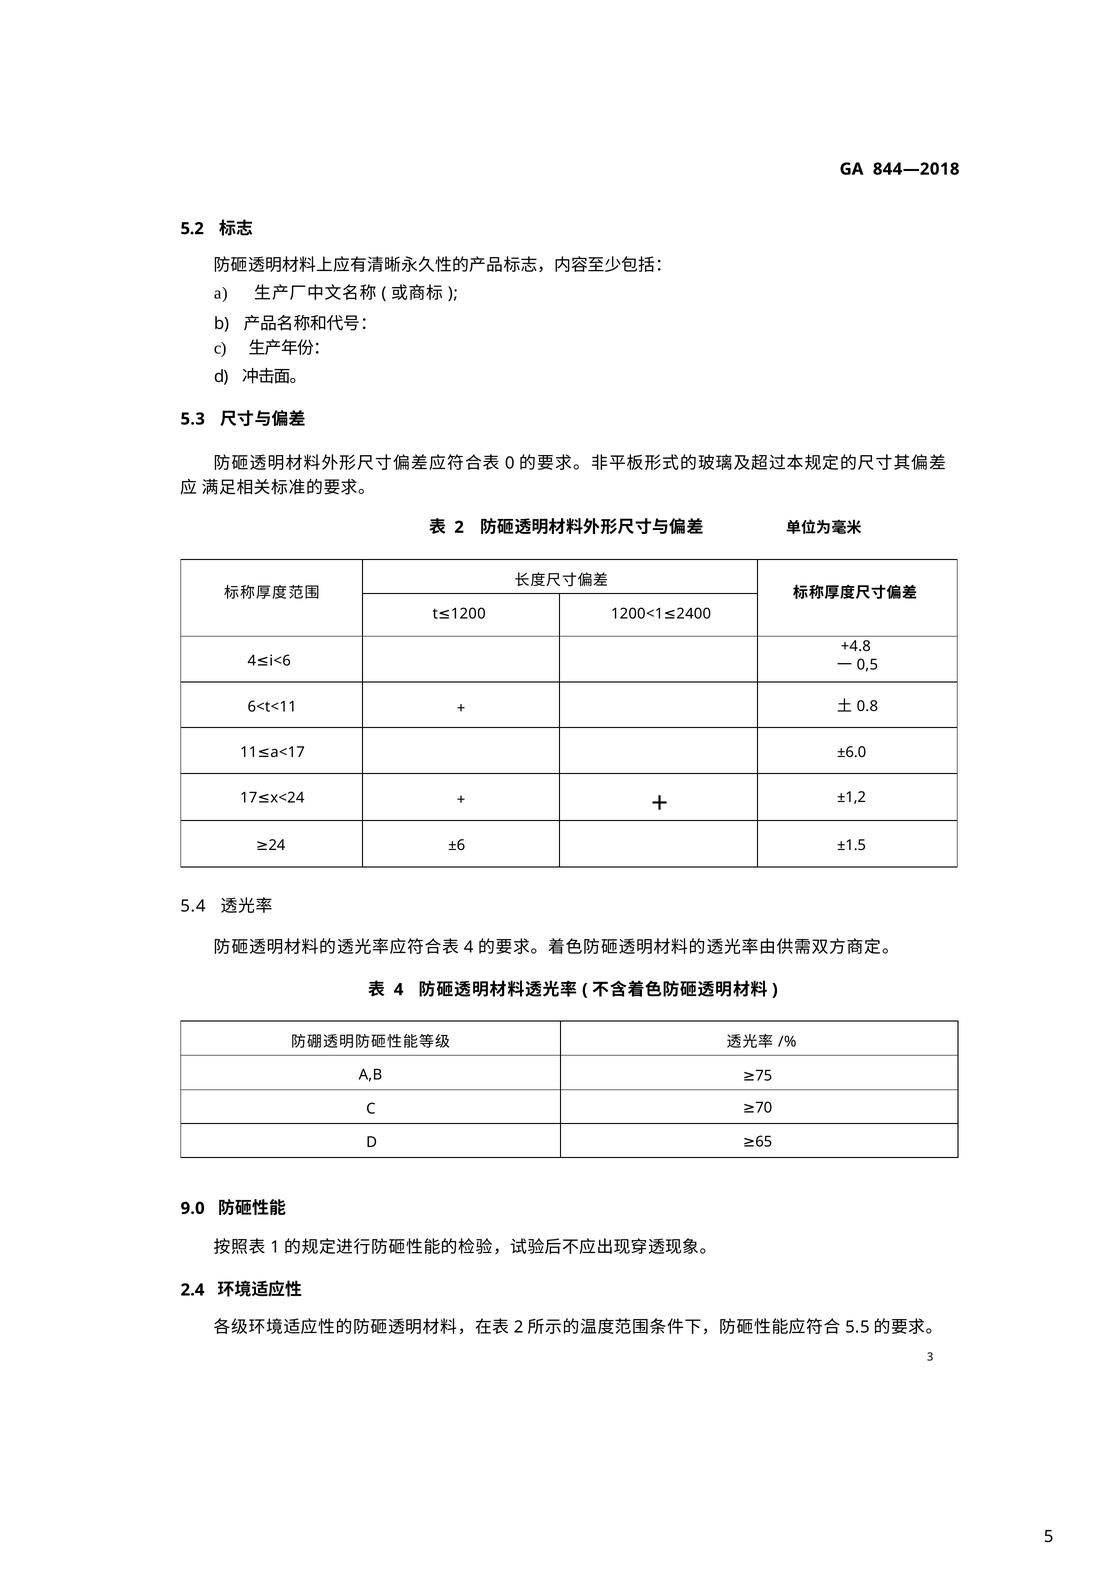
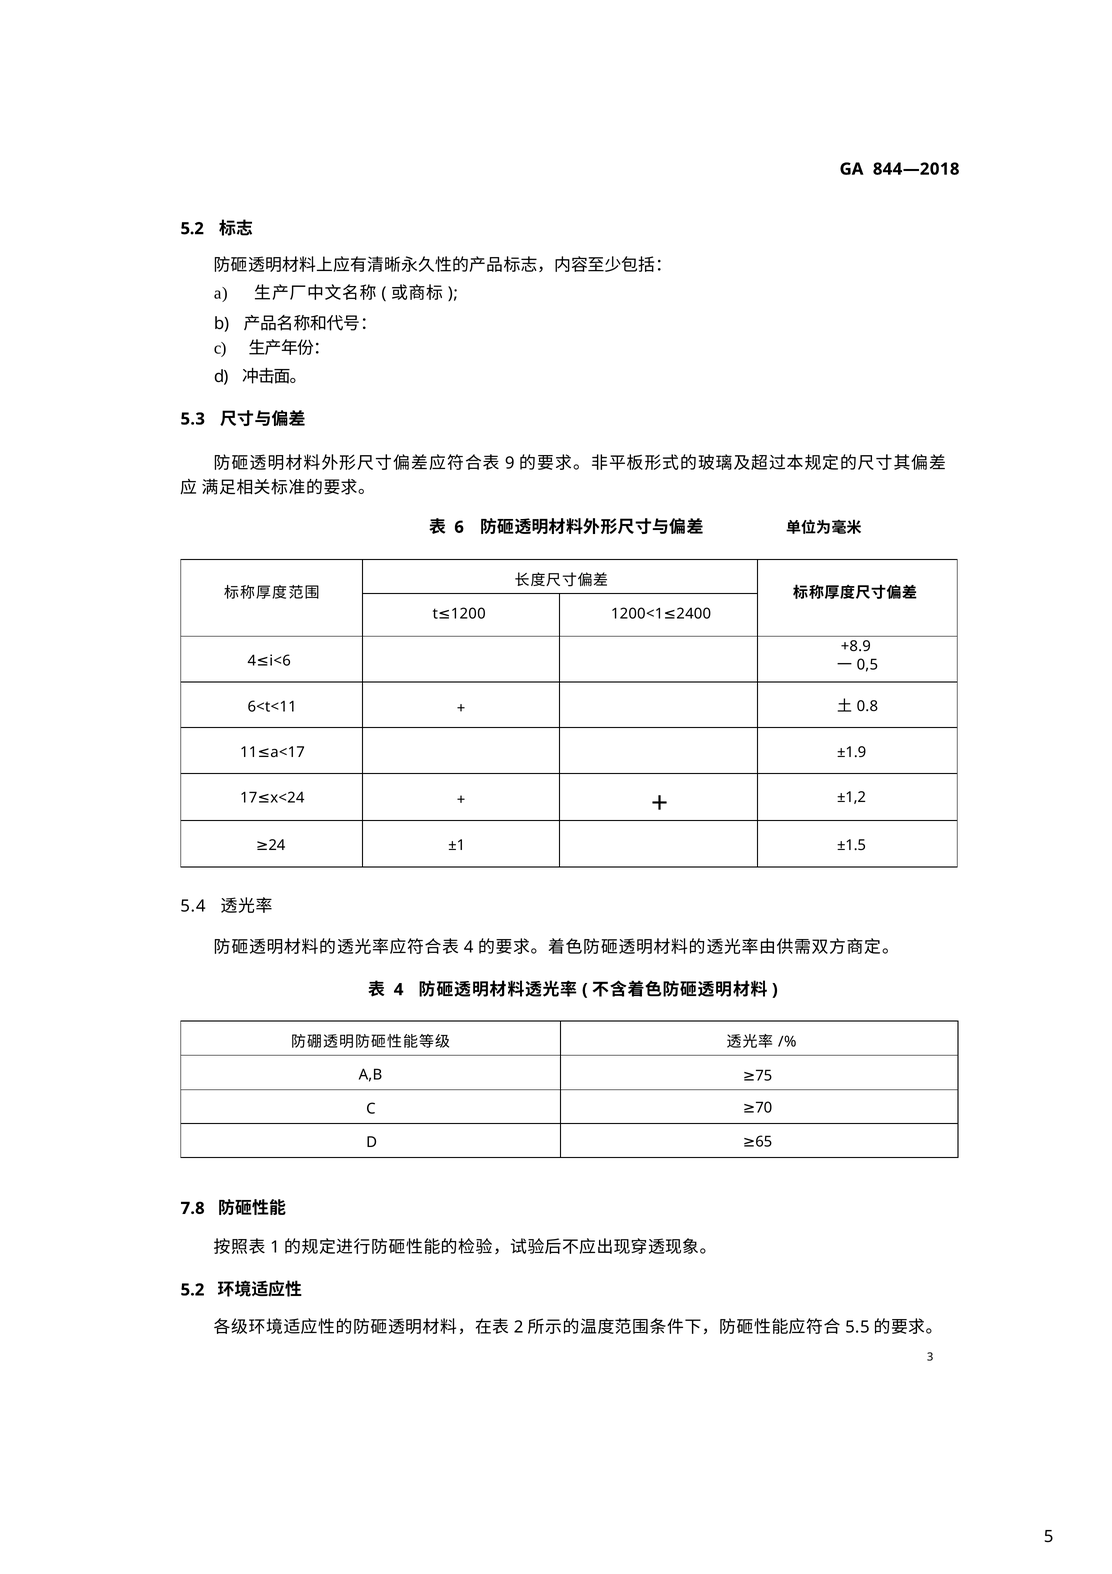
0: 0 -> 9
2 at (459, 527): 2 -> 6
+4.8: +4.8 -> +8.9
±6.0: ±6.0 -> ±1.9
±6: ±6 -> ±1
9.0: 9.0 -> 7.8
2.4 at (192, 1290): 2.4 -> 5.2
